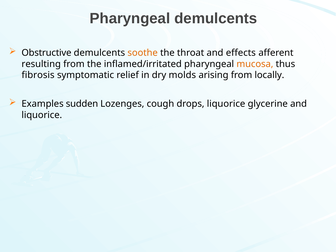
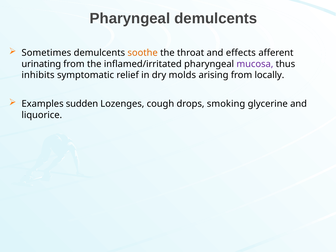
Obstructive: Obstructive -> Sometimes
resulting: resulting -> urinating
mucosa colour: orange -> purple
fibrosis: fibrosis -> inhibits
drops liquorice: liquorice -> smoking
